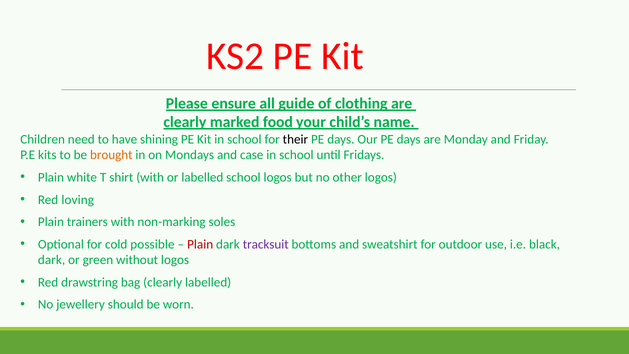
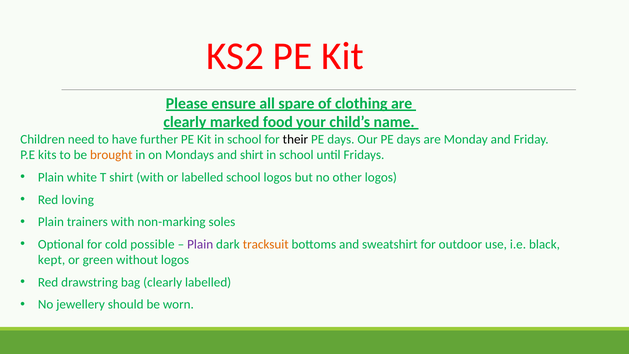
guide: guide -> spare
shining: shining -> further
and case: case -> shirt
Plain at (200, 244) colour: red -> purple
tracksuit colour: purple -> orange
dark at (52, 260): dark -> kept
